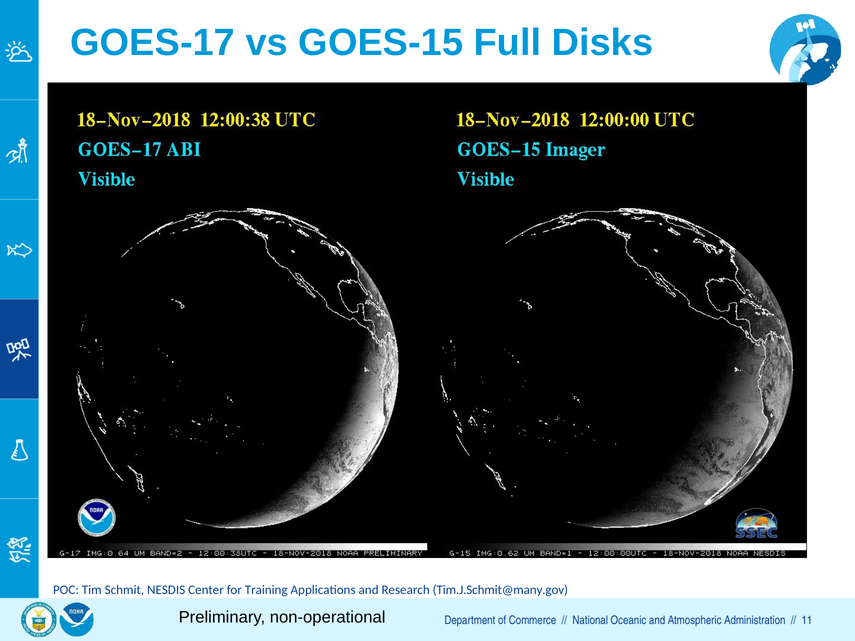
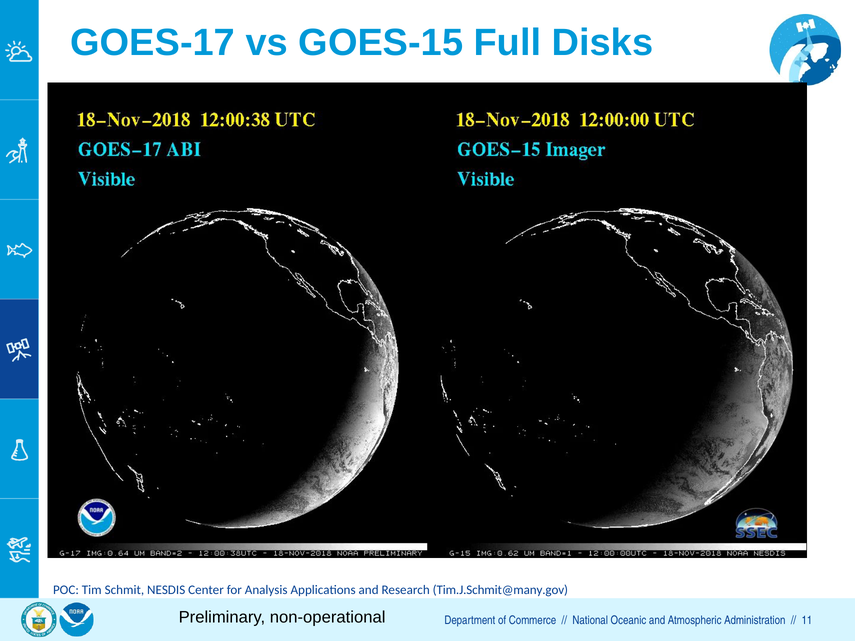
Training: Training -> Analysis
